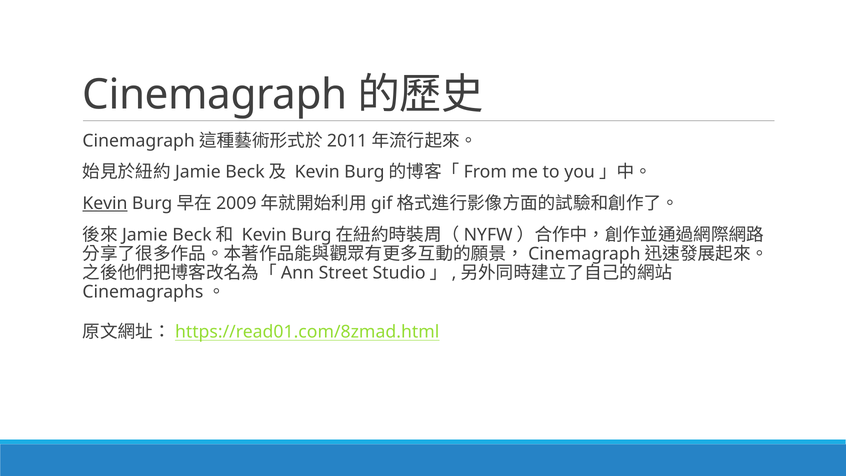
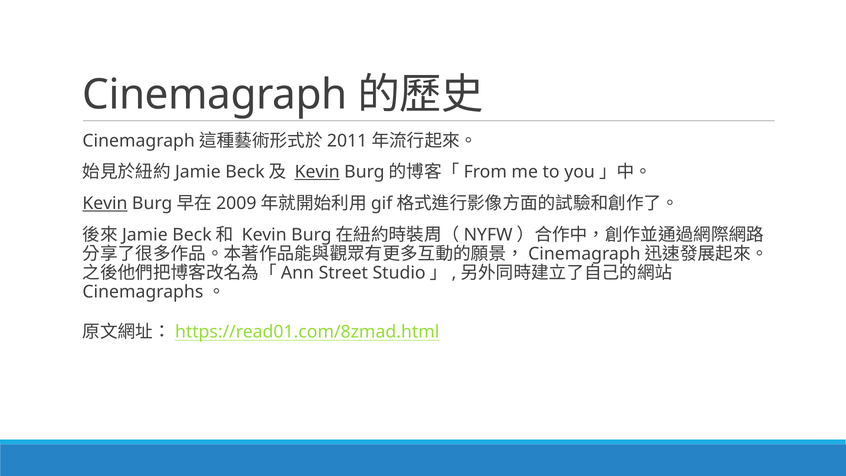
Kevin at (317, 172) underline: none -> present
